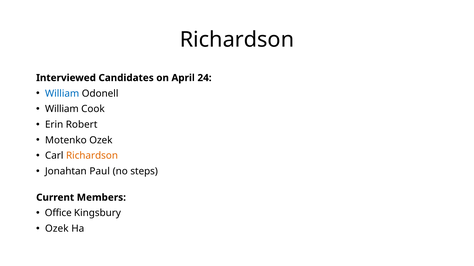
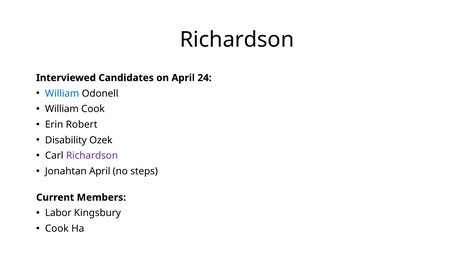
Motenko: Motenko -> Disability
Richardson at (92, 156) colour: orange -> purple
Jonahtan Paul: Paul -> April
Office: Office -> Labor
Ozek at (57, 229): Ozek -> Cook
